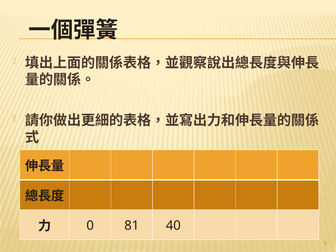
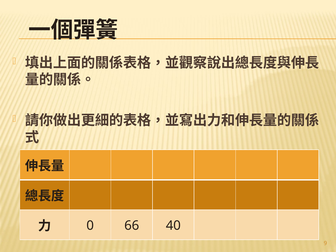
81: 81 -> 66
